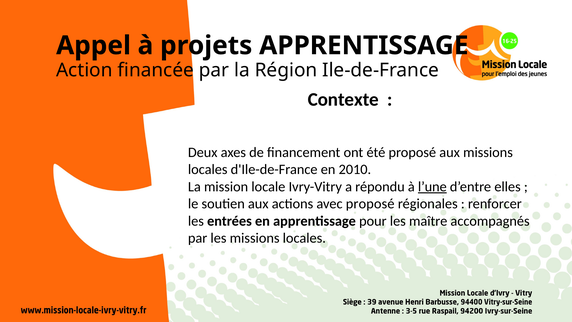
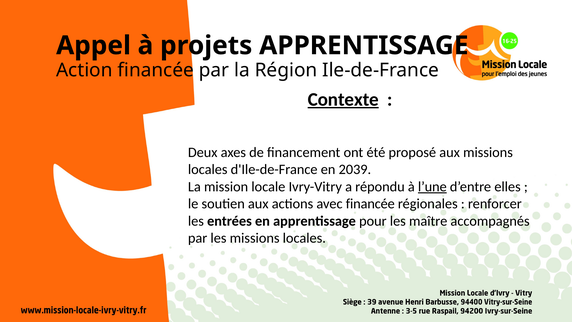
Contexte underline: none -> present
2010: 2010 -> 2039
avec proposé: proposé -> financée
